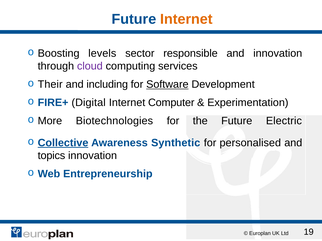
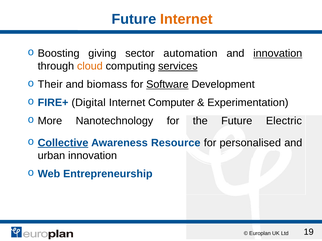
levels: levels -> giving
responsible: responsible -> automation
innovation at (278, 53) underline: none -> present
cloud colour: purple -> orange
services underline: none -> present
including: including -> biomass
Biotechnologies: Biotechnologies -> Nanotechnology
Synthetic: Synthetic -> Resource
topics: topics -> urban
